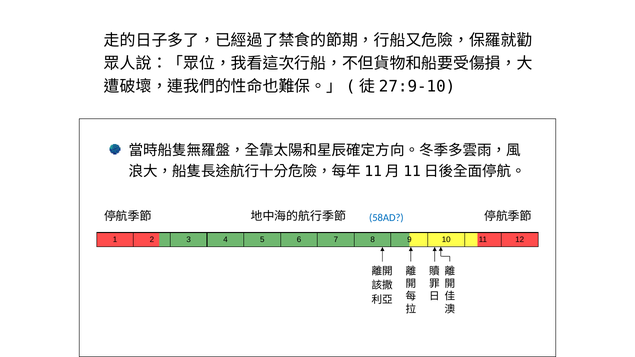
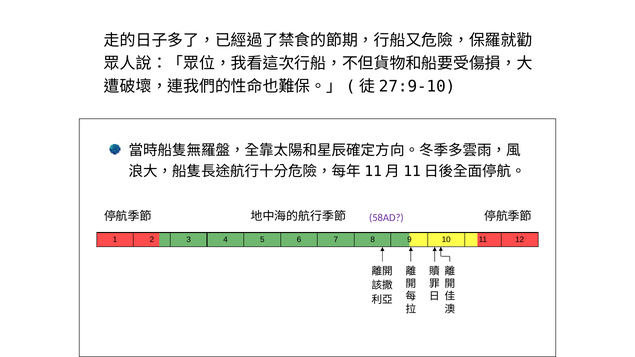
58AD colour: blue -> purple
